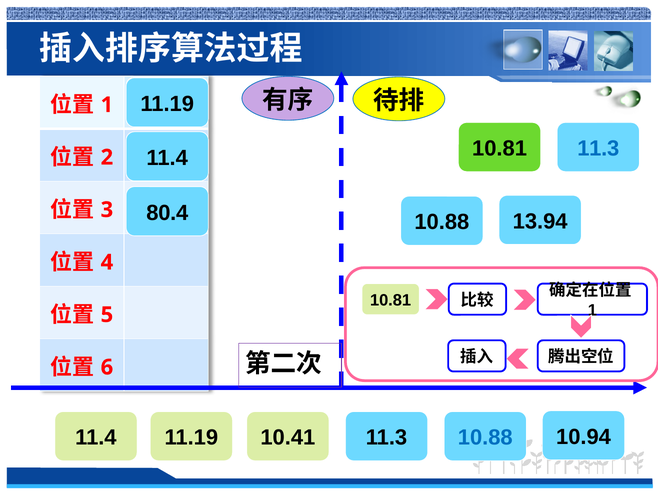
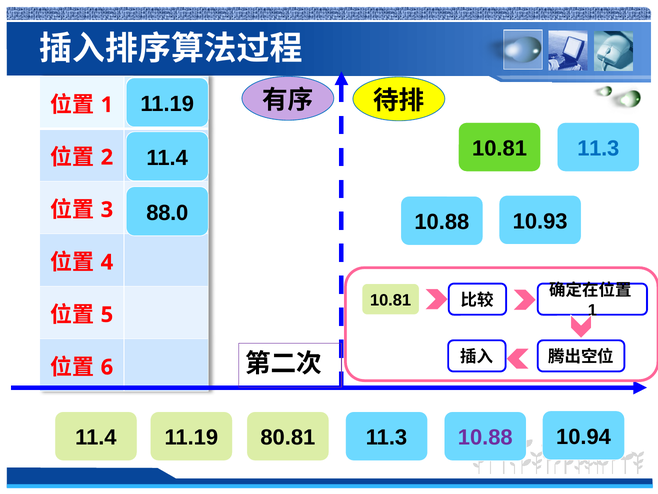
80.4: 80.4 -> 88.0
13.94: 13.94 -> 10.93
10.41: 10.41 -> 80.81
10.88 at (485, 437) colour: blue -> purple
